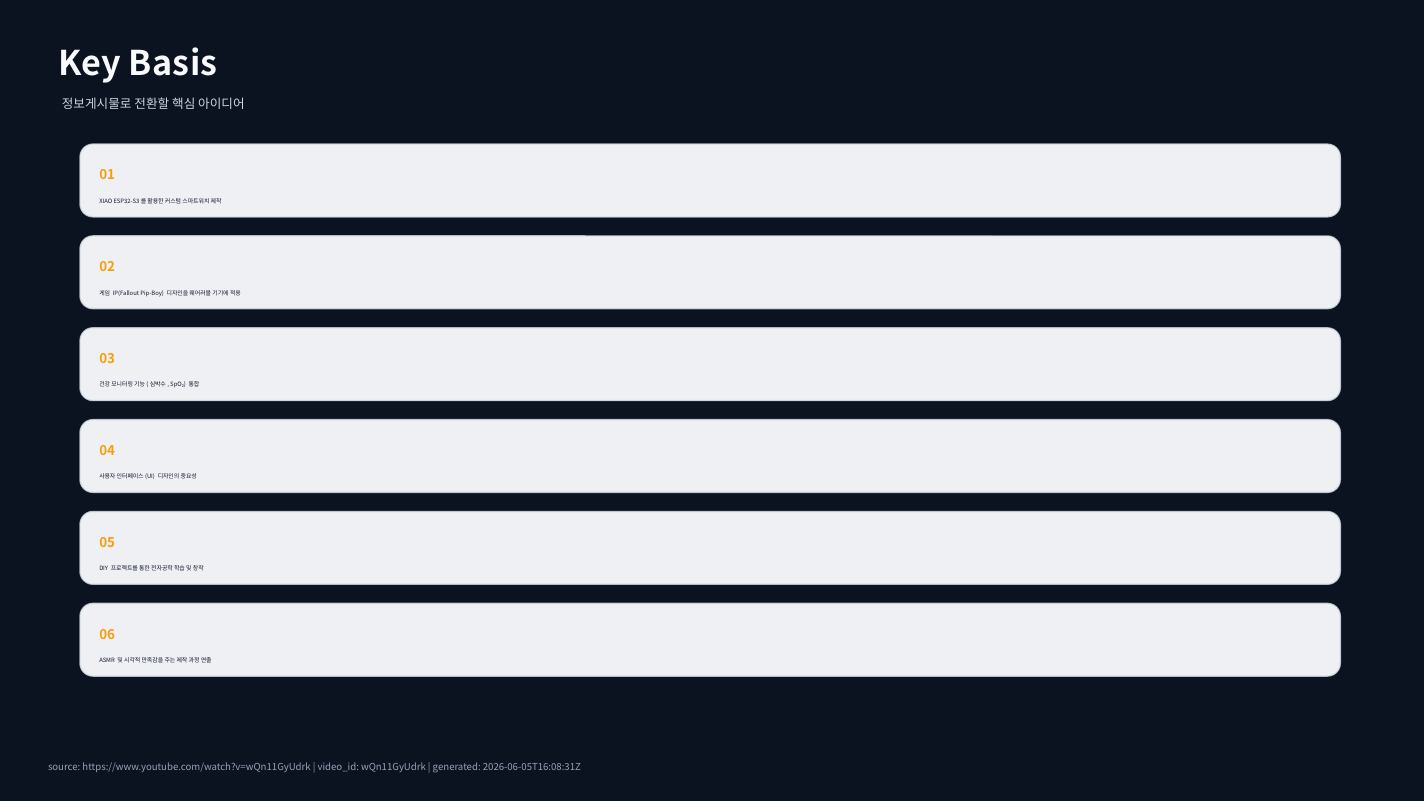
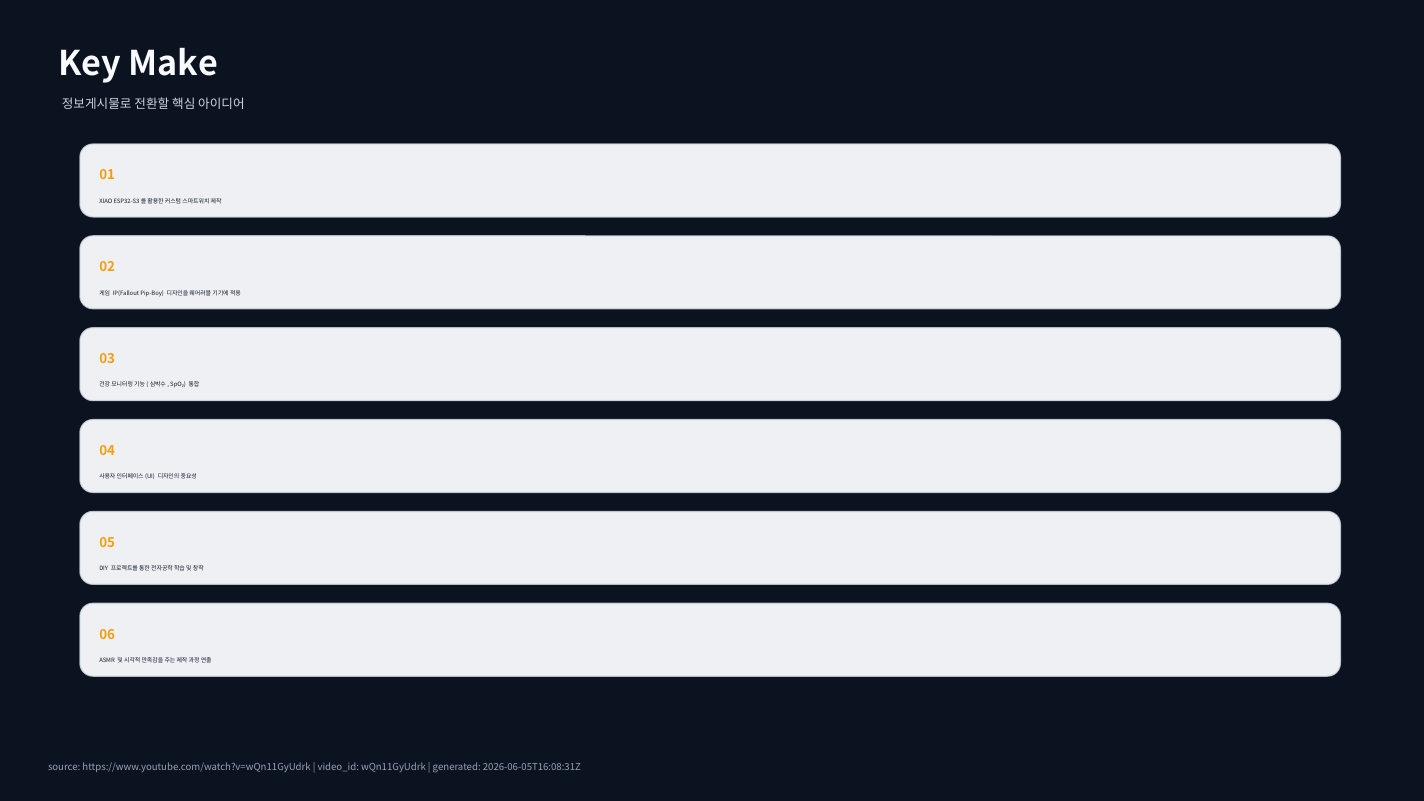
Basis: Basis -> Make
